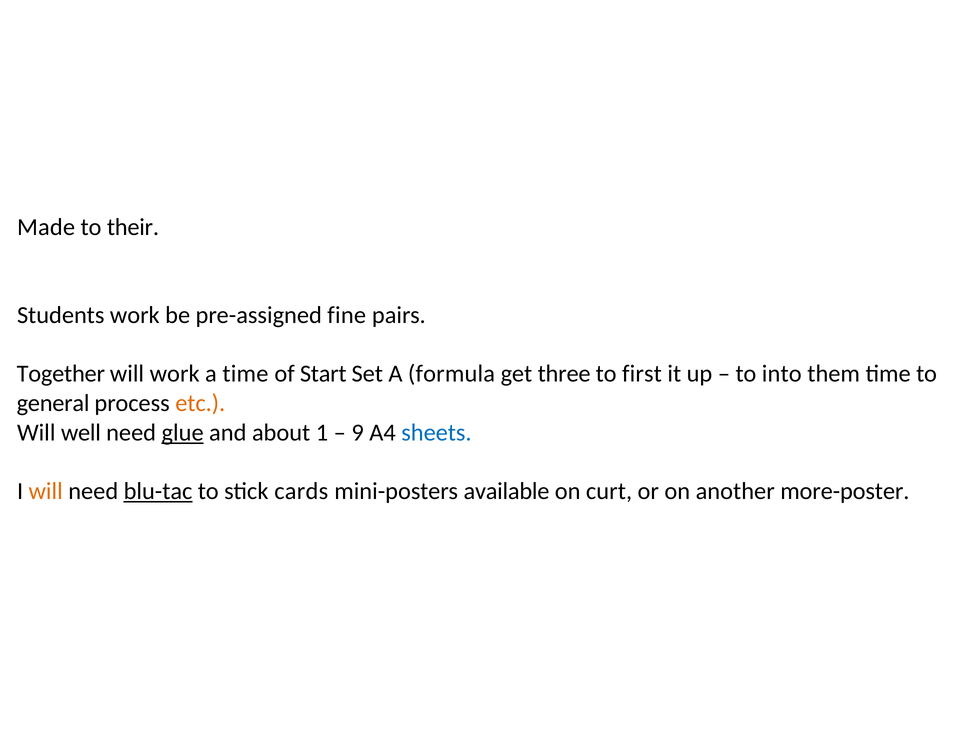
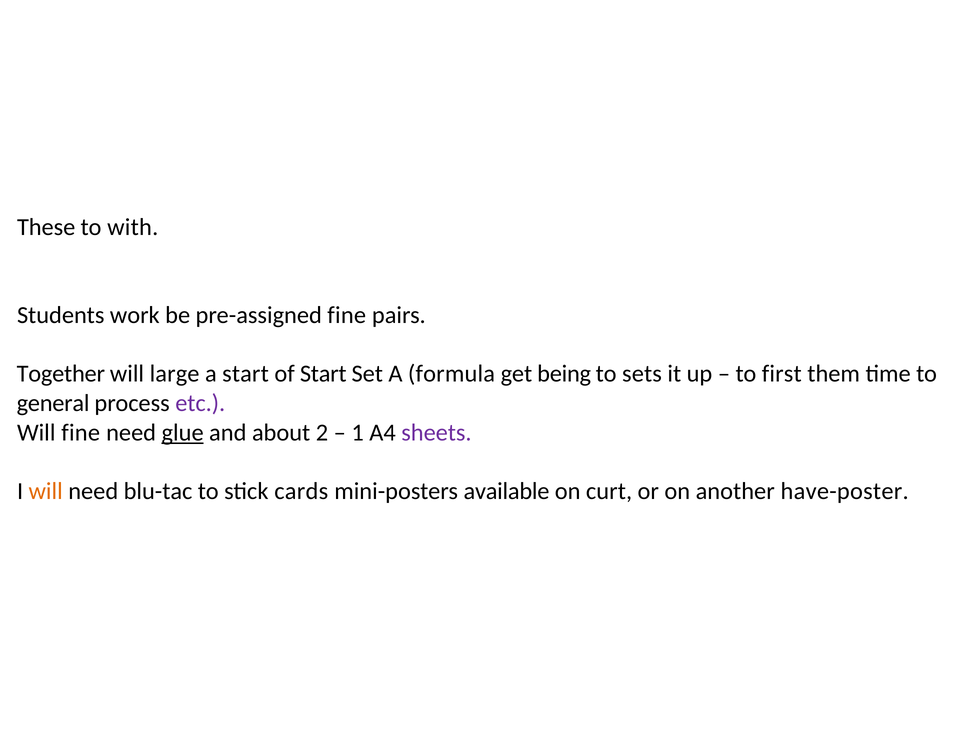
Made: Made -> These
their: their -> with
will work: work -> large
a time: time -> start
three: three -> being
first: first -> sets
into: into -> first
etc colour: orange -> purple
Will well: well -> fine
1: 1 -> 2
9: 9 -> 1
sheets colour: blue -> purple
blu-tac underline: present -> none
more-poster: more-poster -> have-poster
